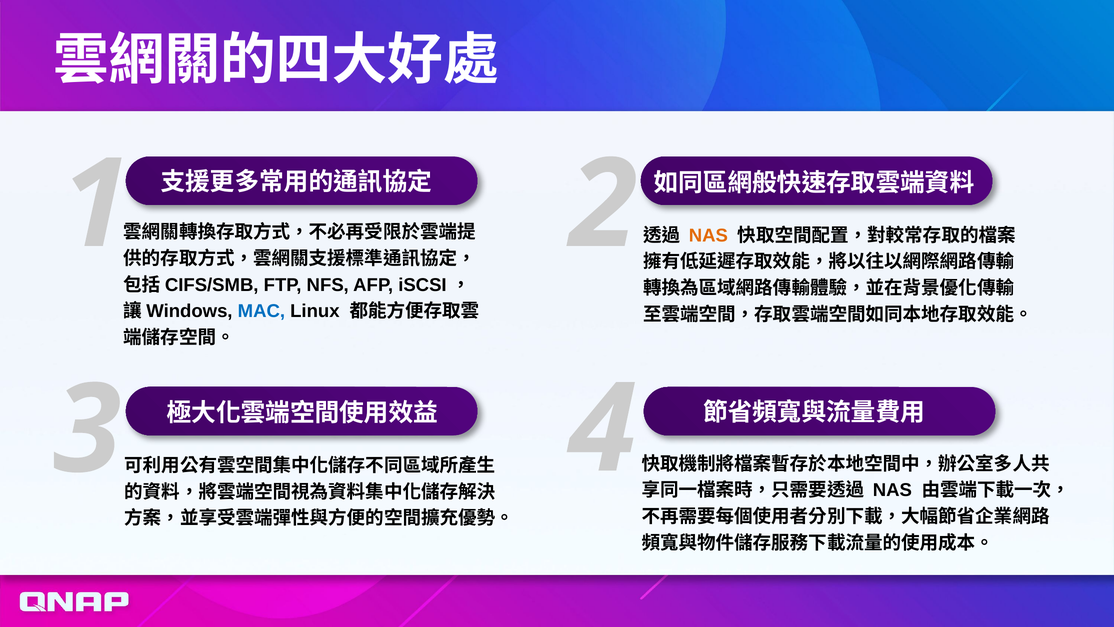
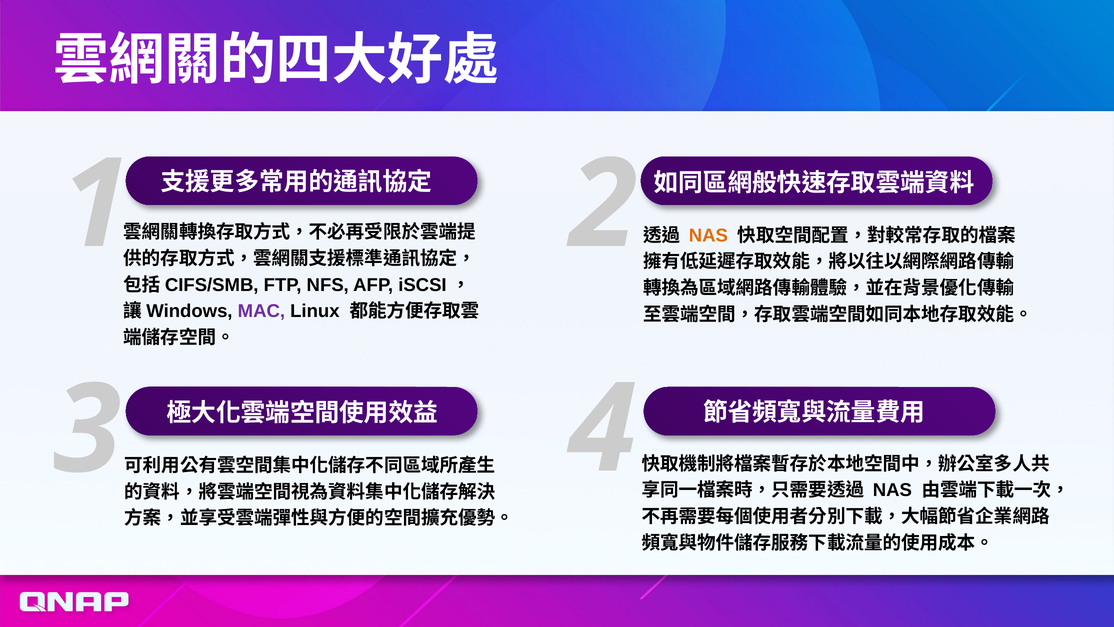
MAC colour: blue -> purple
